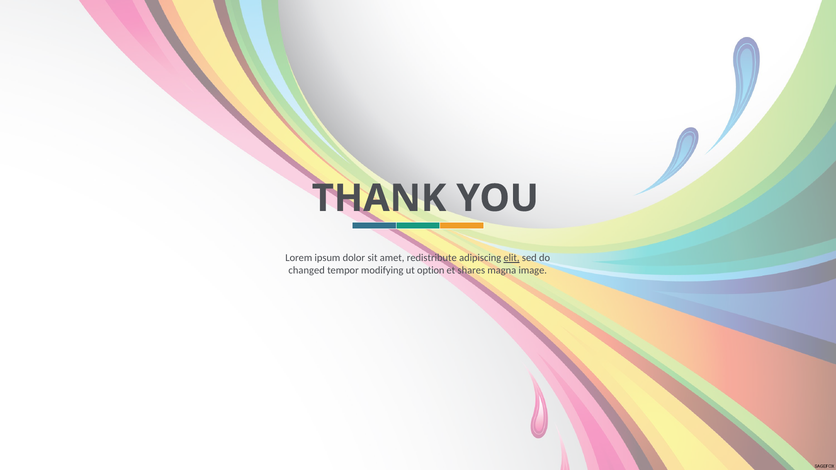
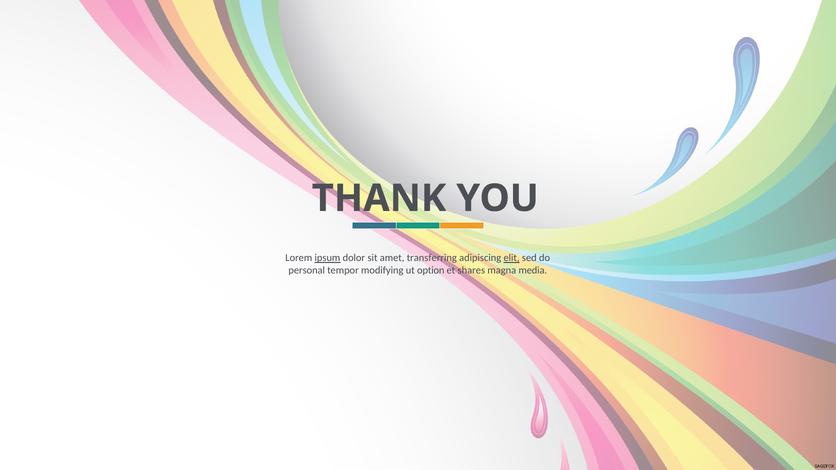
ipsum underline: none -> present
redistribute: redistribute -> transferring
changed: changed -> personal
image: image -> media
